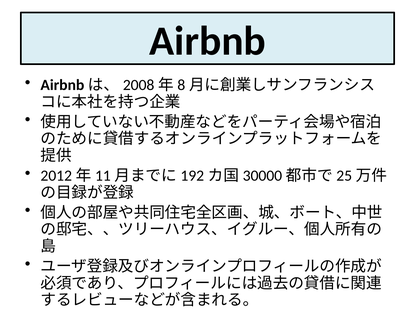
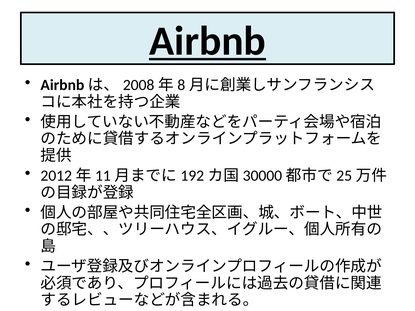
Airbnb underline: none -> present
